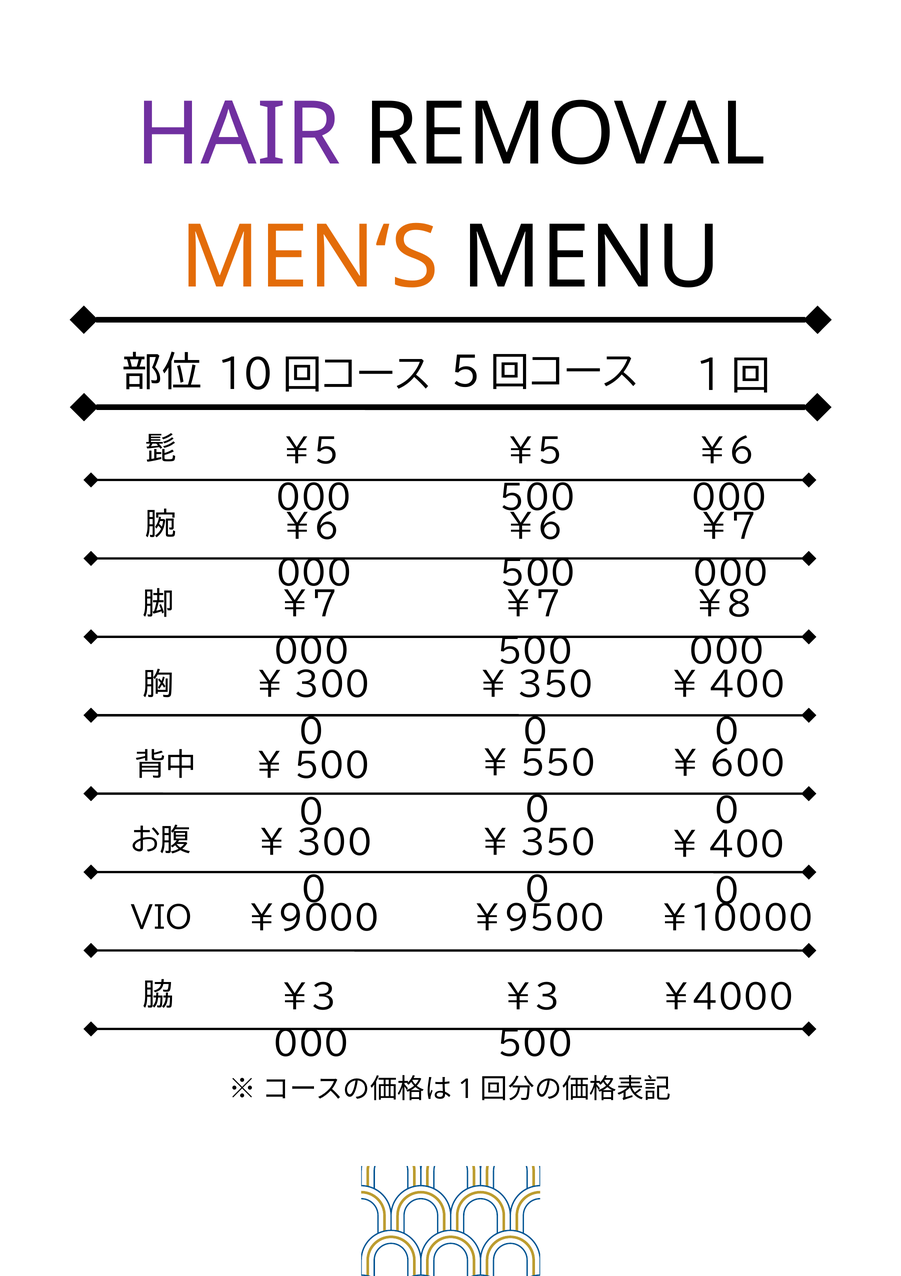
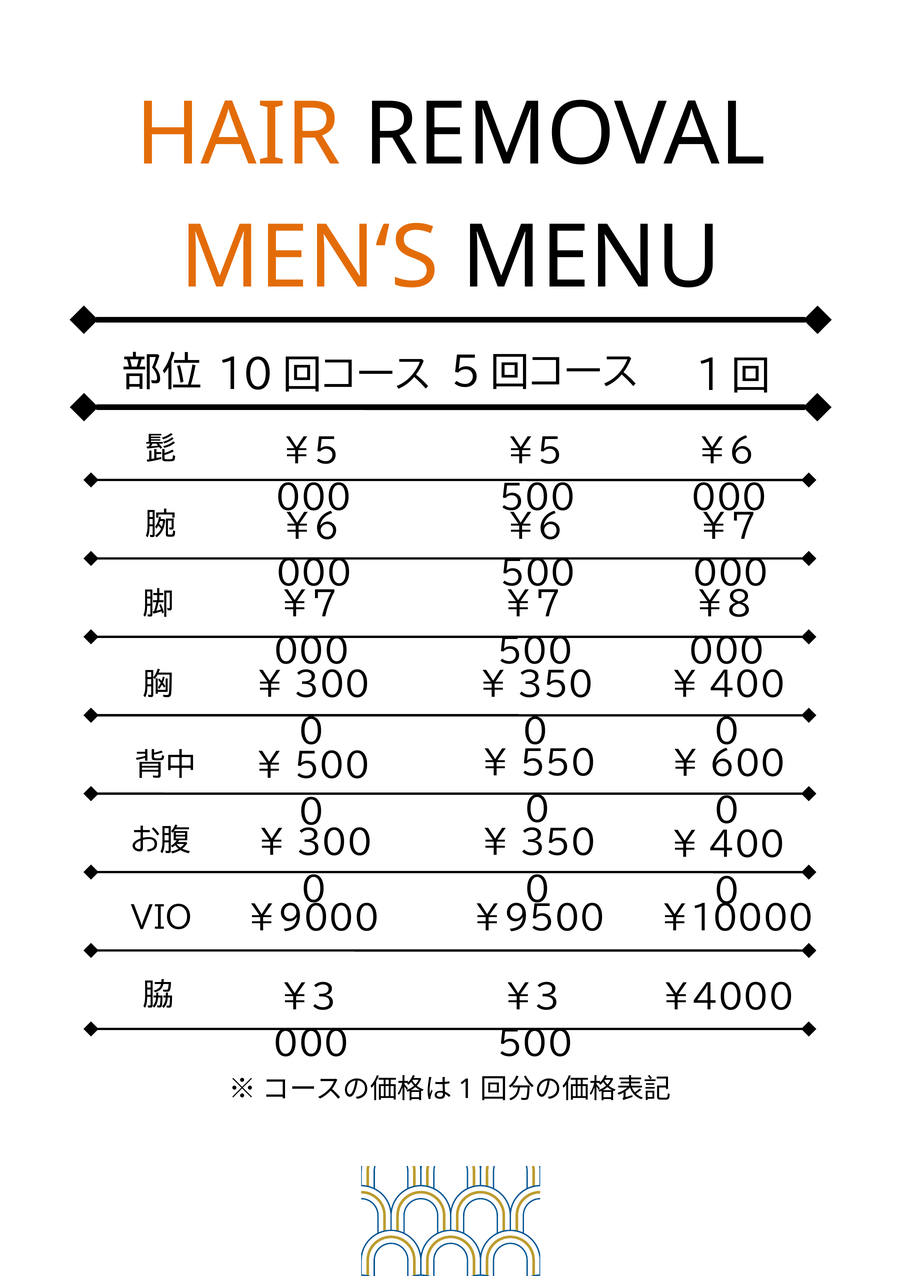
HAIR colour: purple -> orange
